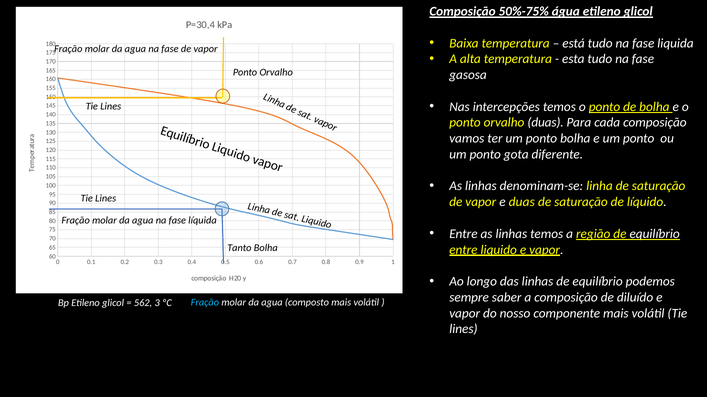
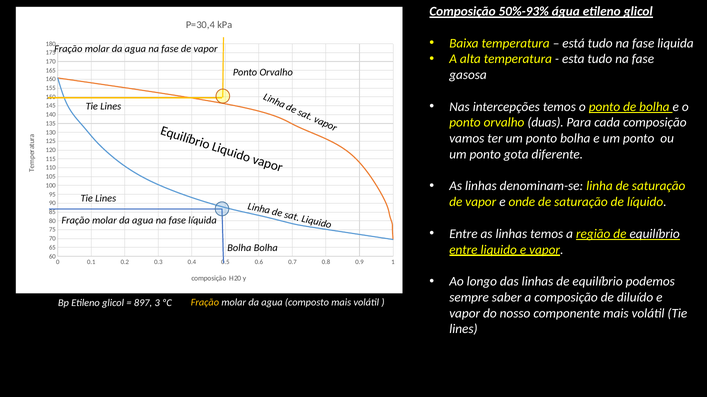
50%-75%: 50%-75% -> 50%-93%
e duas: duas -> onde
Tanto at (239, 248): Tanto -> Bolha
Fração at (205, 303) colour: light blue -> yellow
562: 562 -> 897
